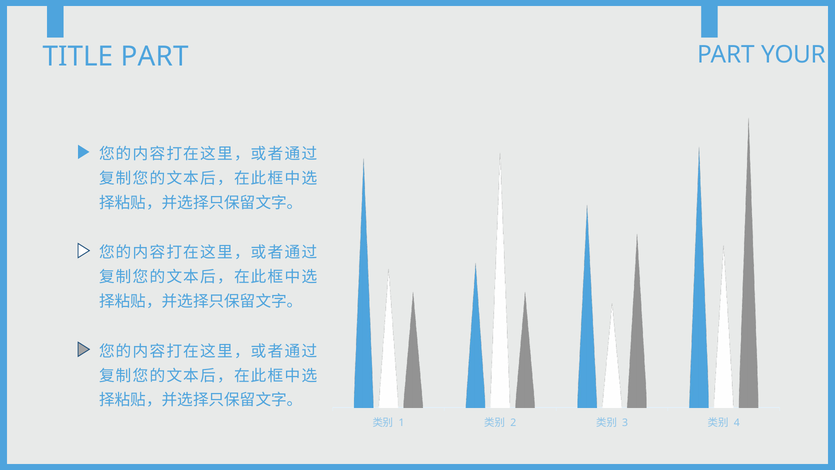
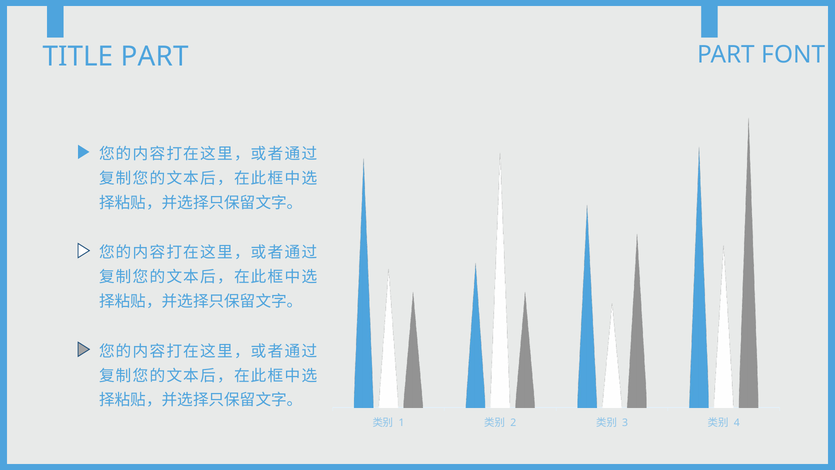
YOUR: YOUR -> FONT
